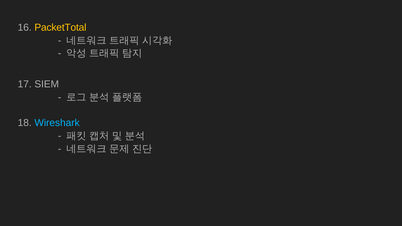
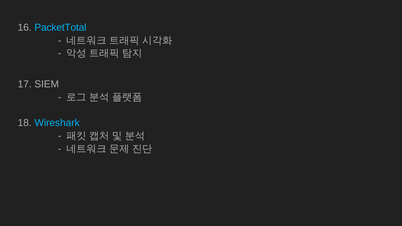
PacketTotal colour: yellow -> light blue
